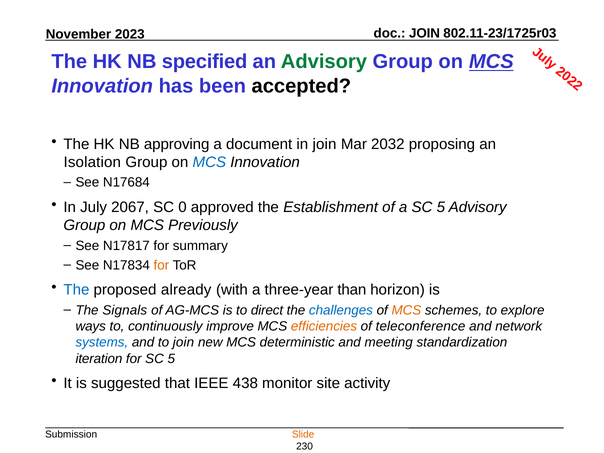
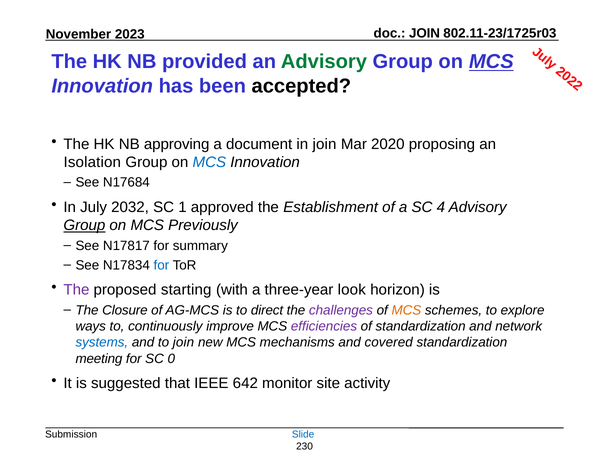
specified: specified -> provided
2032: 2032 -> 2020
2067: 2067 -> 2032
SC 0: 0 -> 1
a SC 5: 5 -> 4
Group at (84, 225) underline: none -> present
for at (161, 265) colour: orange -> blue
The at (76, 290) colour: blue -> purple
already: already -> starting
than: than -> look
Signals: Signals -> Closure
challenges colour: blue -> purple
efficiencies colour: orange -> purple
of teleconference: teleconference -> standardization
deterministic: deterministic -> mechanisms
meeting: meeting -> covered
iteration: iteration -> meeting
for SC 5: 5 -> 0
438: 438 -> 642
Slide colour: orange -> blue
